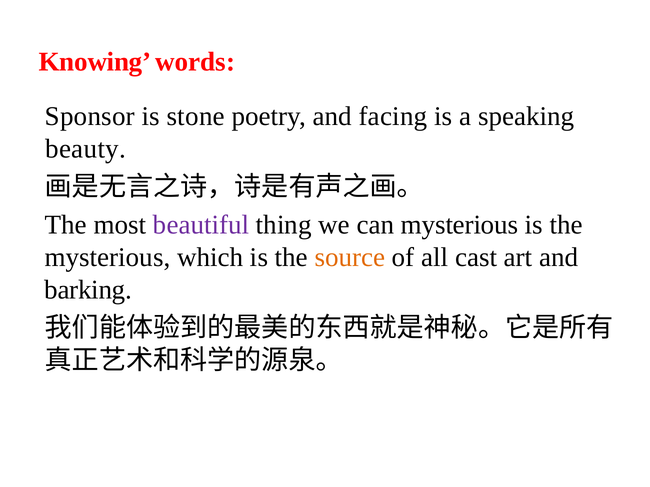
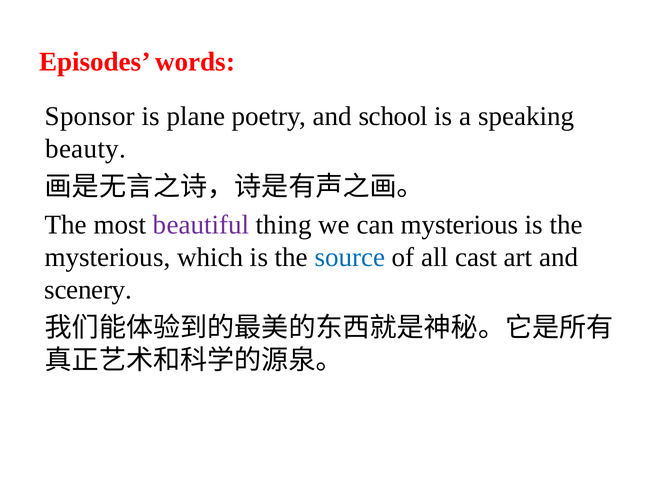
Knowing: Knowing -> Episodes
stone: stone -> plane
facing: facing -> school
source colour: orange -> blue
barking: barking -> scenery
